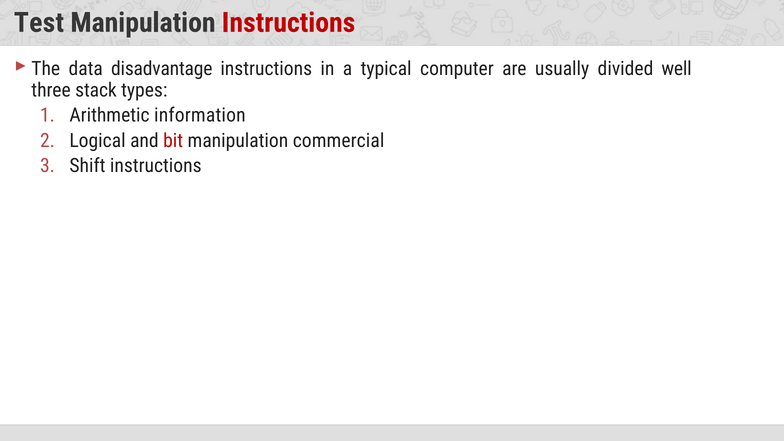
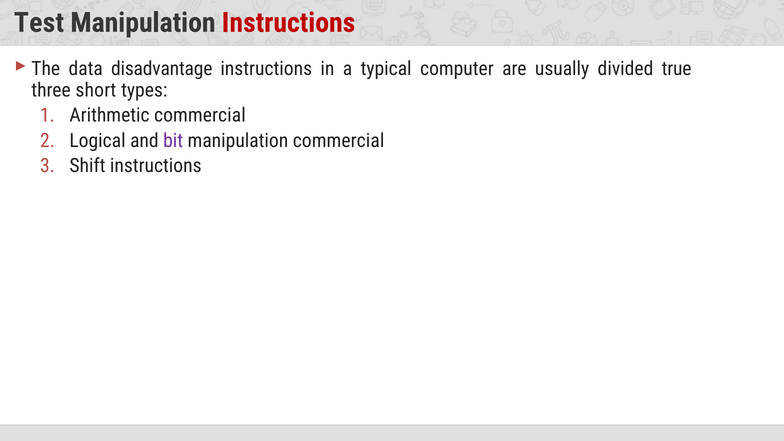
well: well -> true
stack: stack -> short
Arithmetic information: information -> commercial
bit colour: red -> purple
